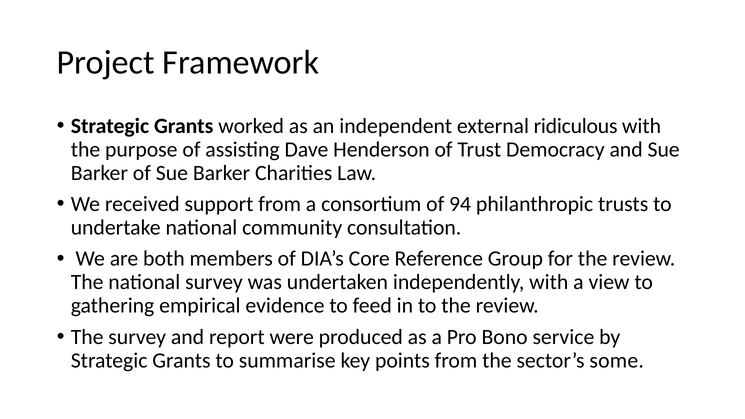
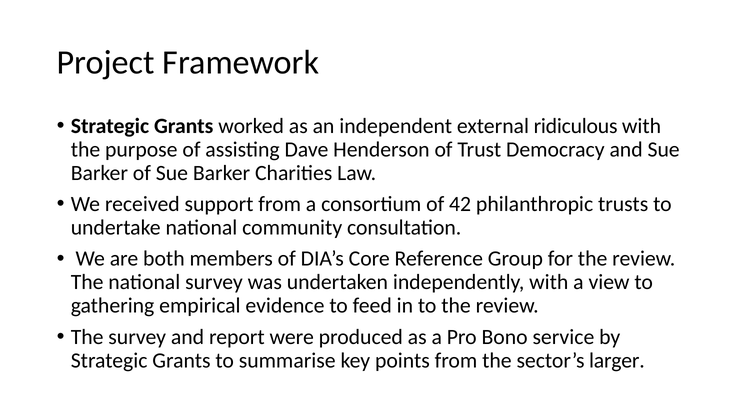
94: 94 -> 42
some: some -> larger
